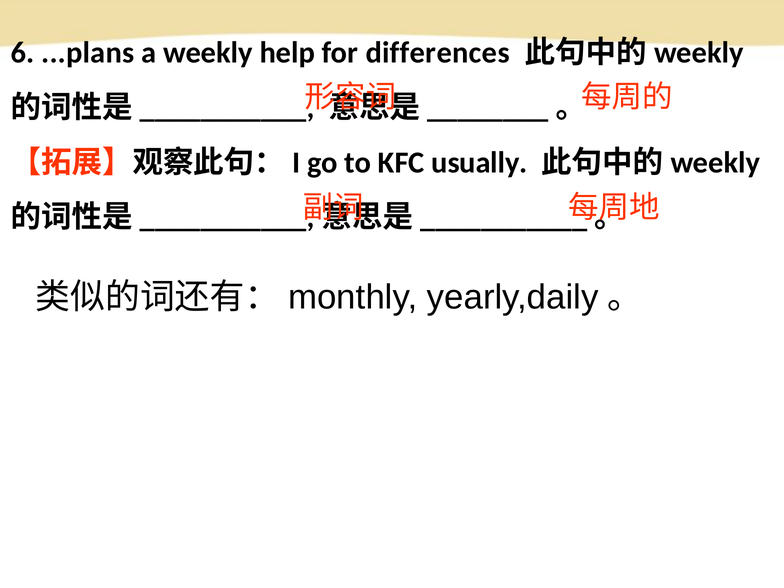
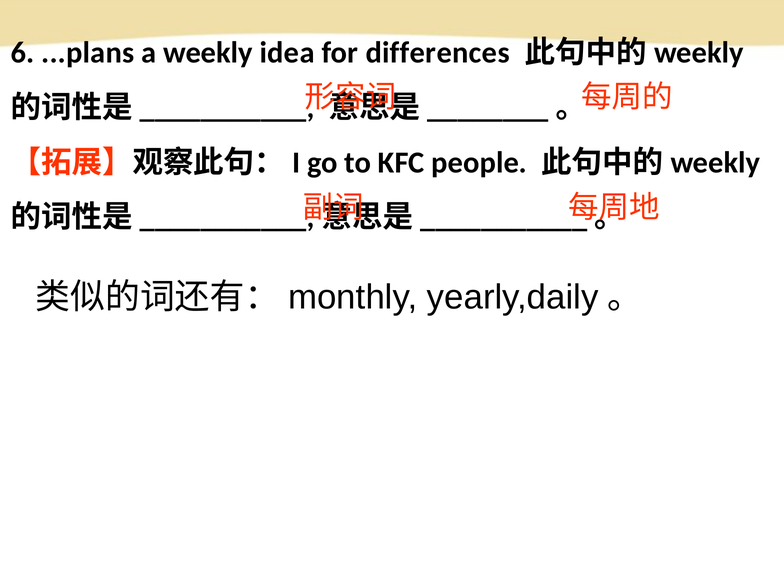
help: help -> idea
usually: usually -> people
